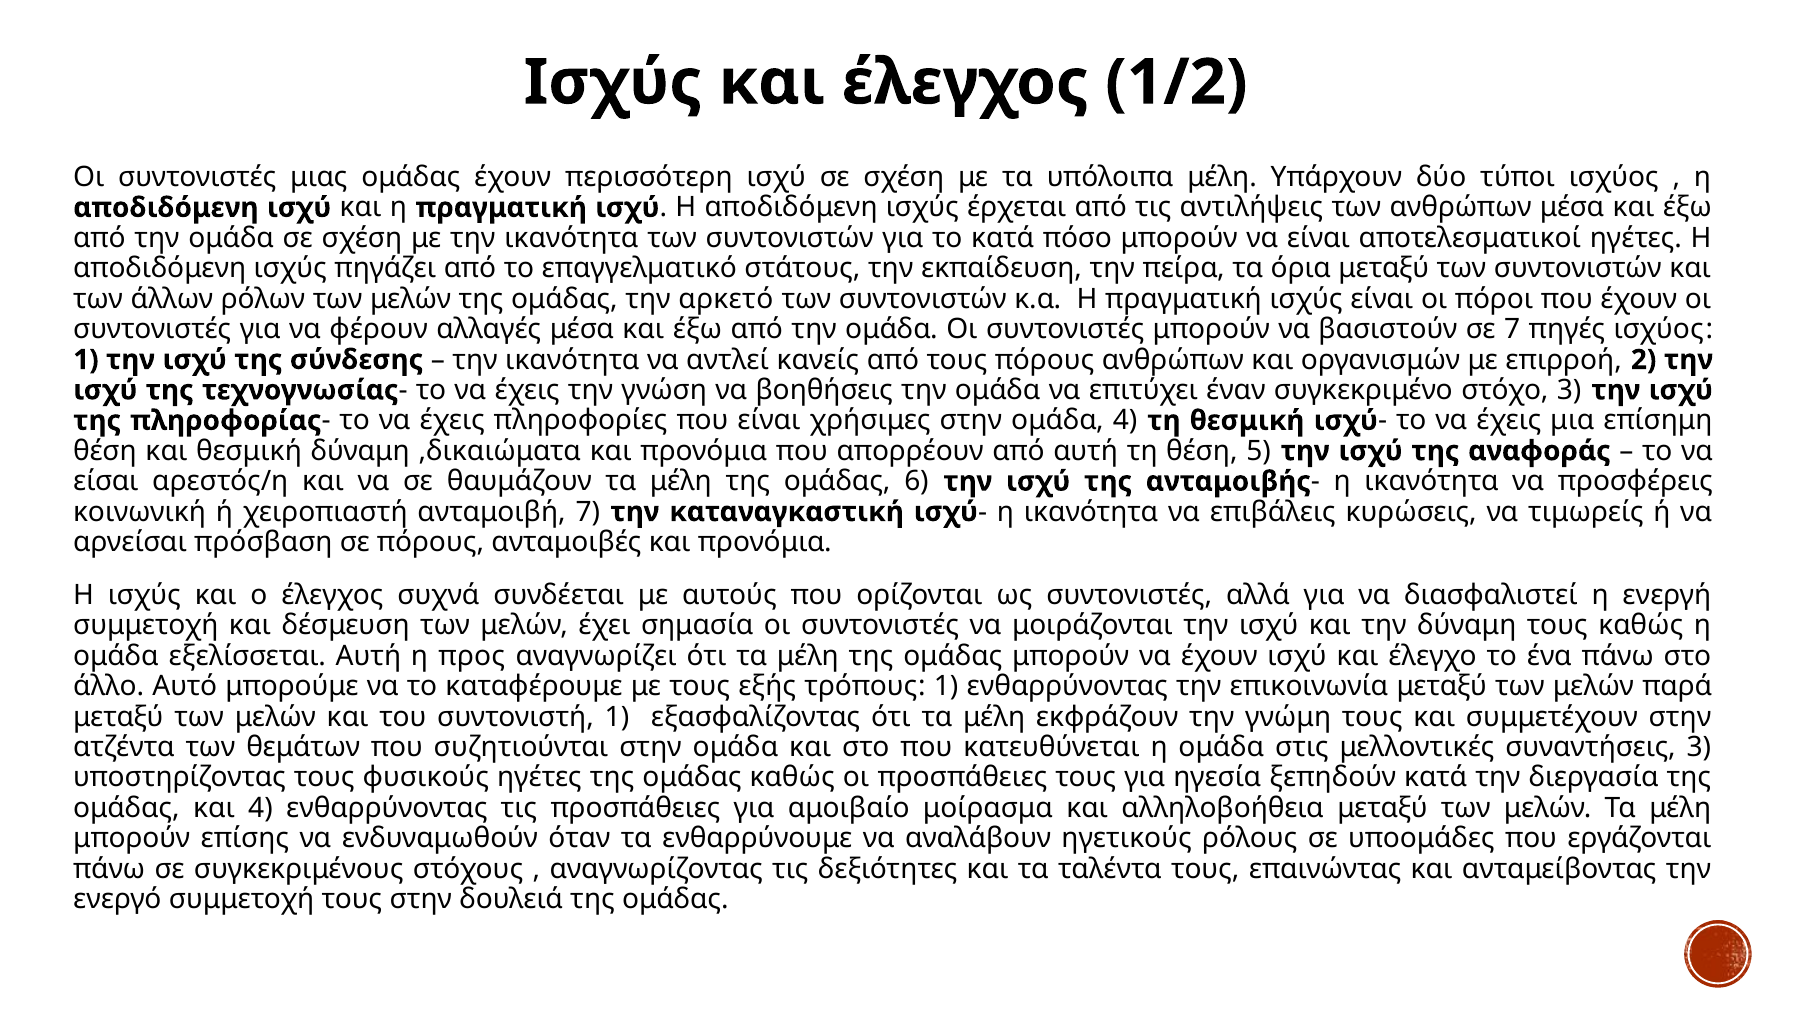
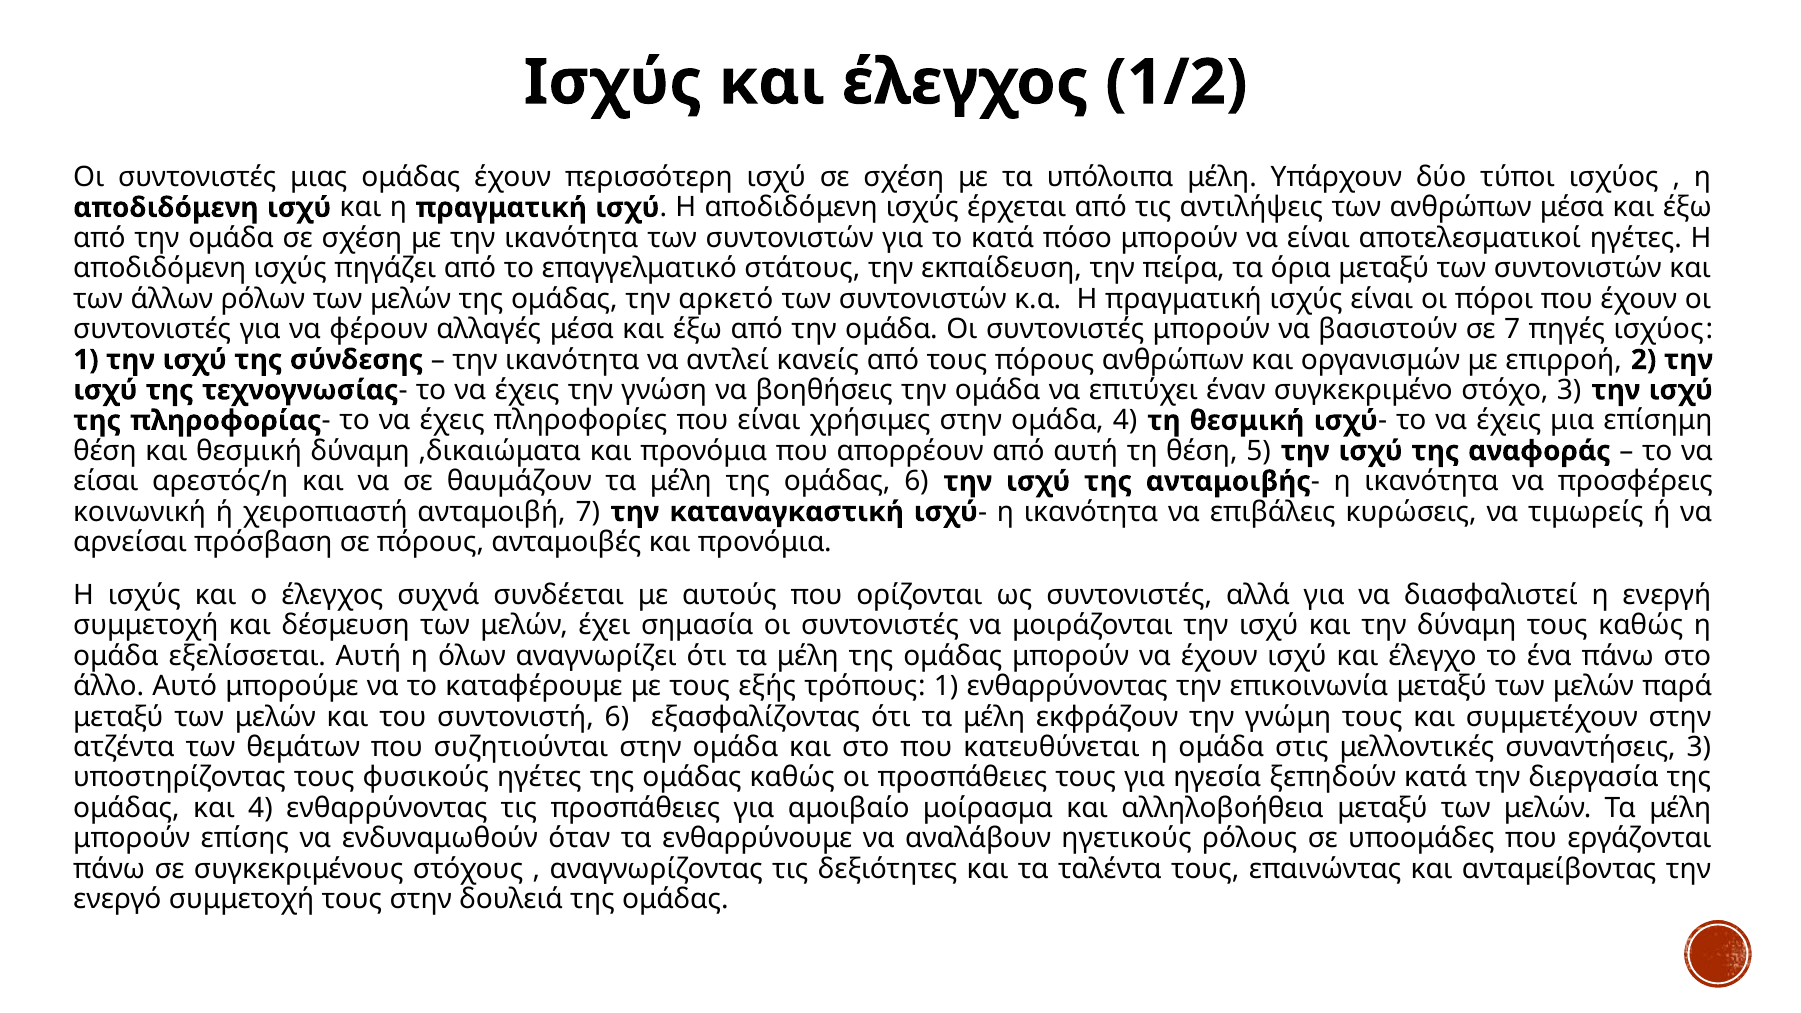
προς: προς -> όλων
συντονιστή 1: 1 -> 6
